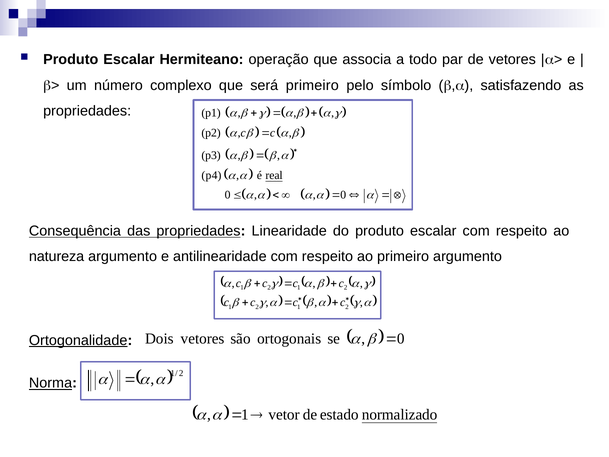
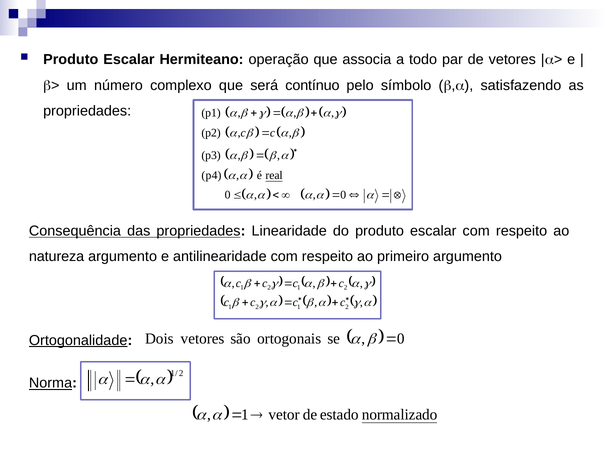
será primeiro: primeiro -> contínuo
